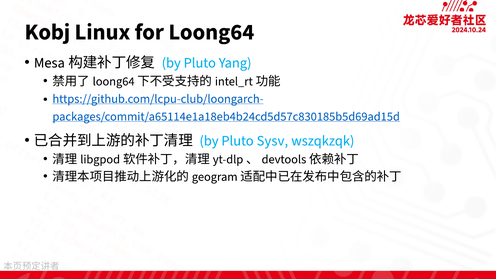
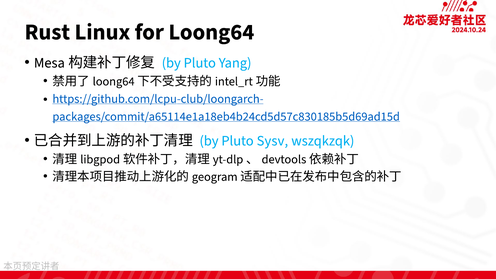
Kobj: Kobj -> Rust
